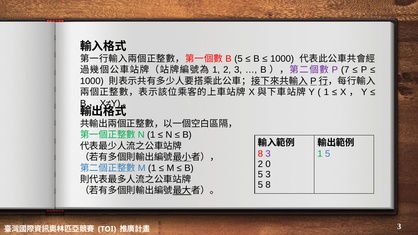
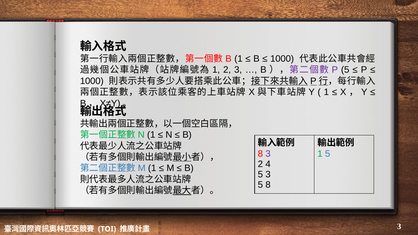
B 5: 5 -> 1
P 7: 7 -> 5
0: 0 -> 4
